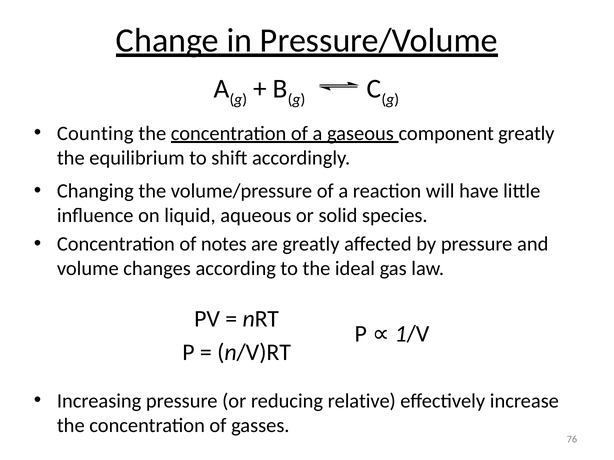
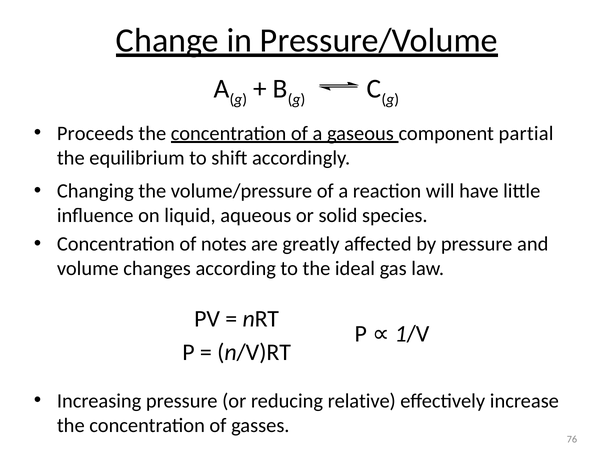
Counting: Counting -> Proceeds
component greatly: greatly -> partial
